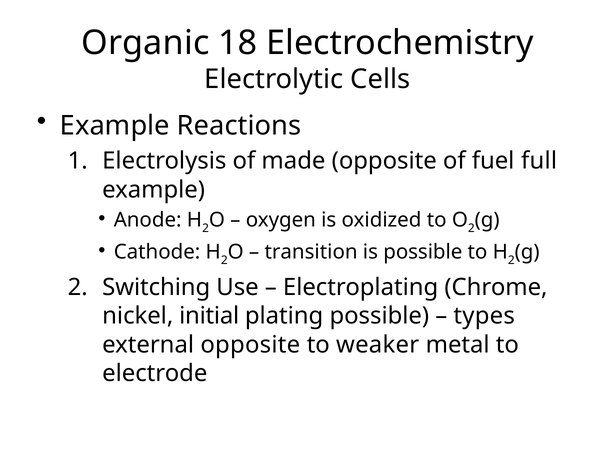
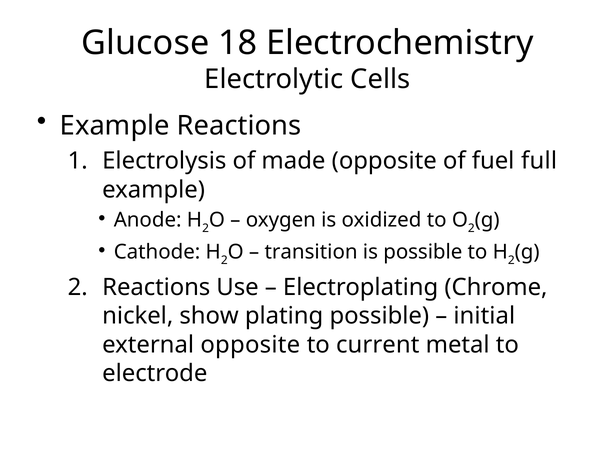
Organic: Organic -> Glucose
Switching at (156, 287): Switching -> Reactions
initial: initial -> show
types: types -> initial
weaker: weaker -> current
